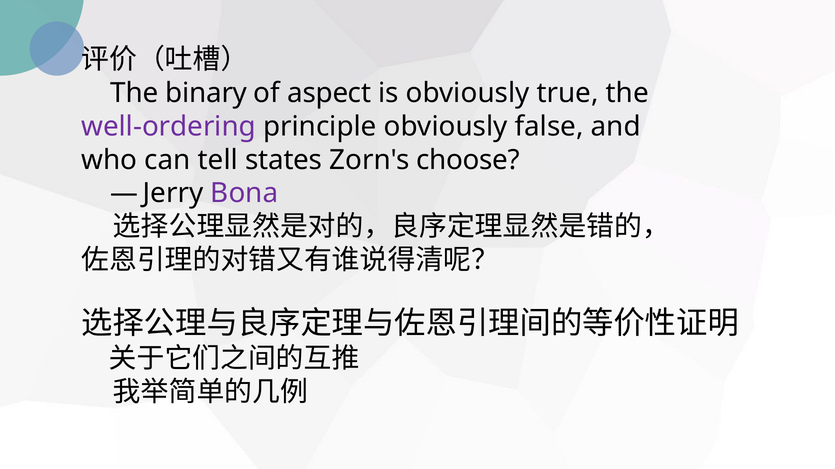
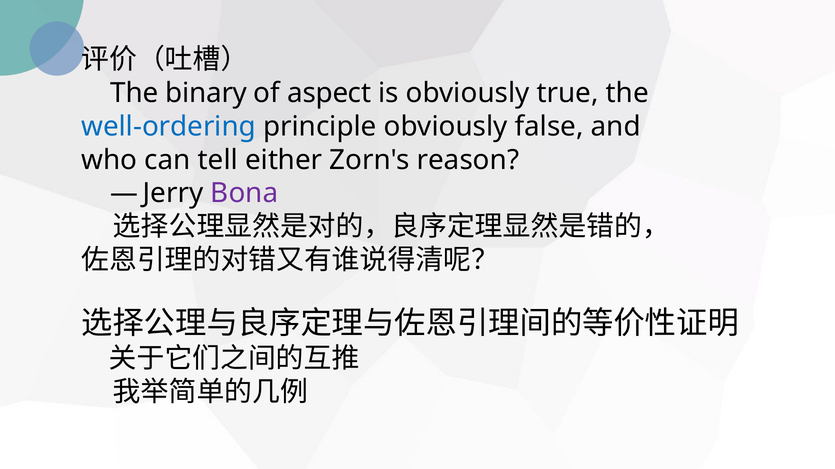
well-ordering colour: purple -> blue
states: states -> either
choose: choose -> reason
